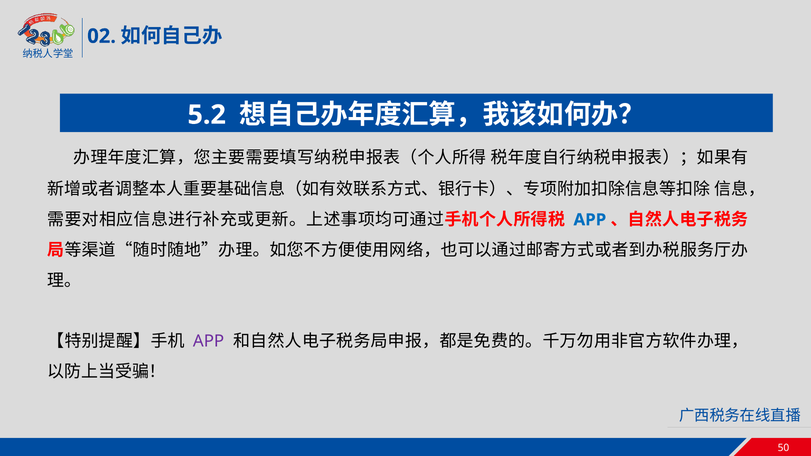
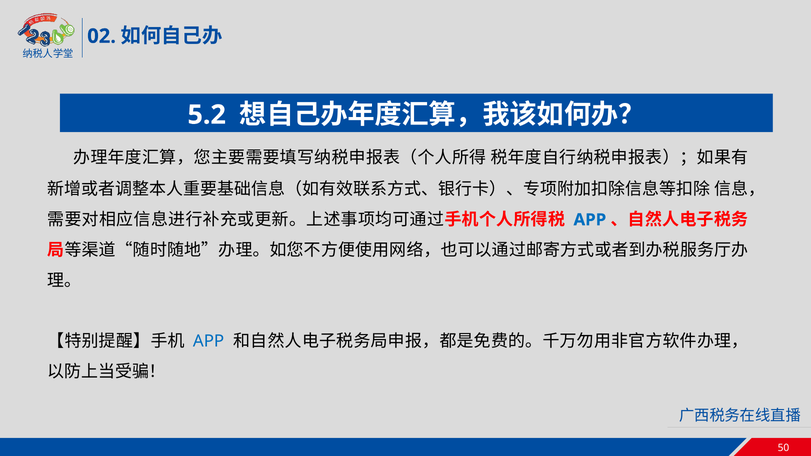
APP at (209, 342) colour: purple -> blue
